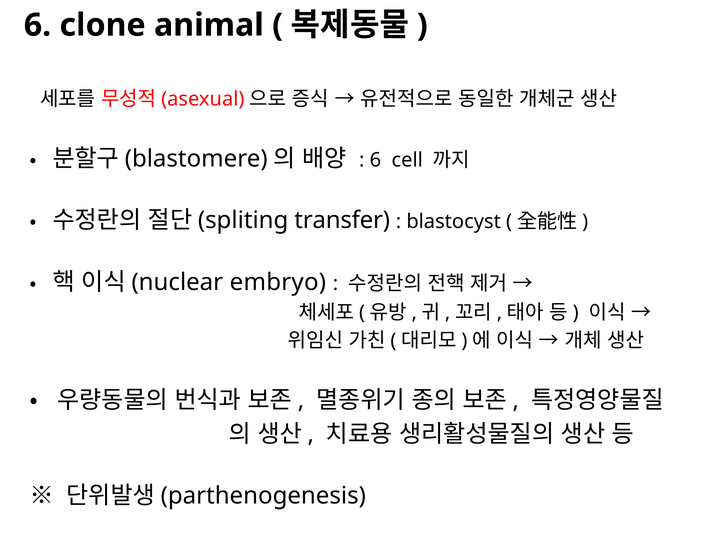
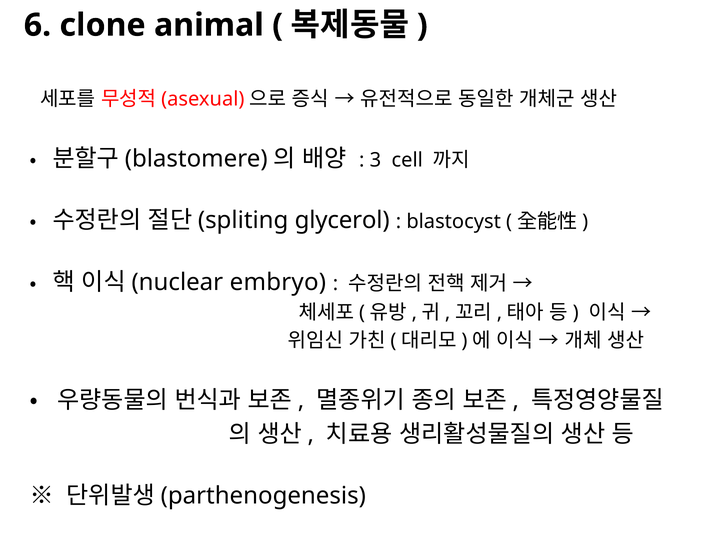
6 at (375, 160): 6 -> 3
transfer: transfer -> glycerol
